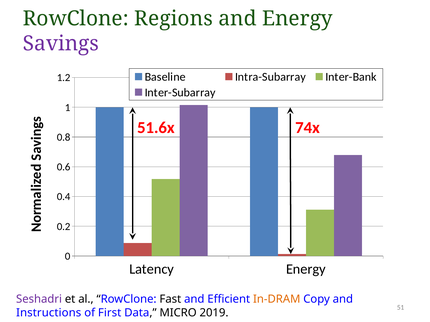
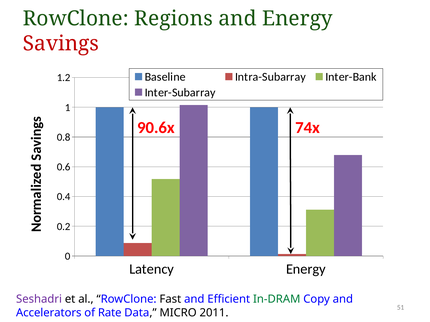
Savings colour: purple -> red
51.6x: 51.6x -> 90.6x
In-DRAM colour: orange -> green
Instructions: Instructions -> Accelerators
First: First -> Rate
2019: 2019 -> 2011
